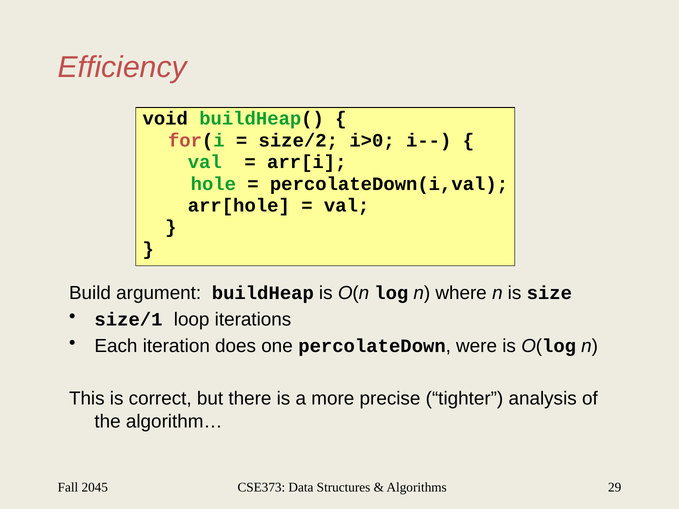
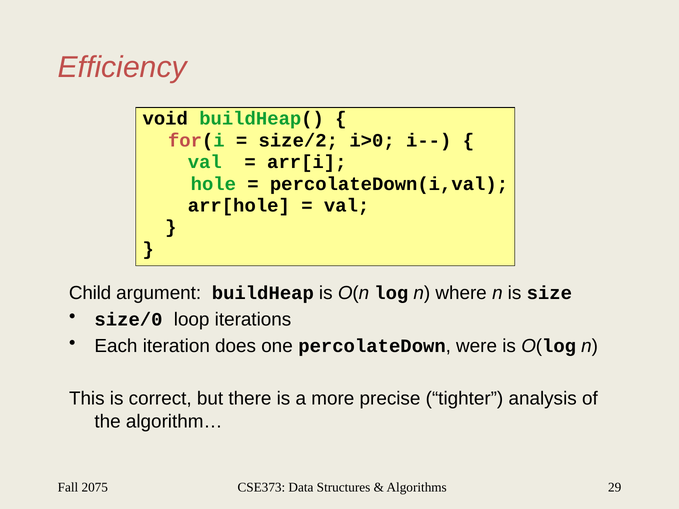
Build: Build -> Child
size/1: size/1 -> size/0
2045: 2045 -> 2075
